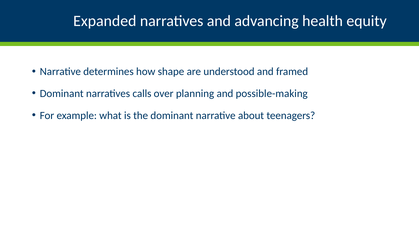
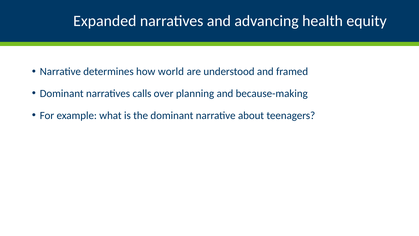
shape: shape -> world
possible-making: possible-making -> because-making
